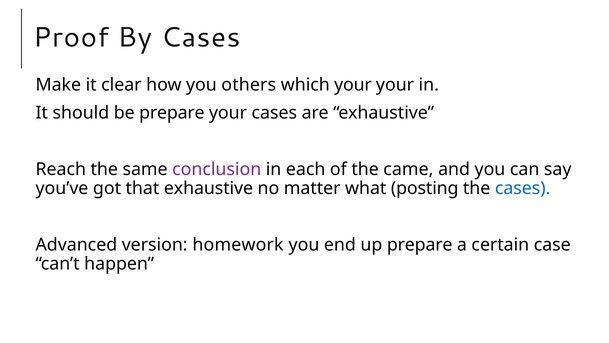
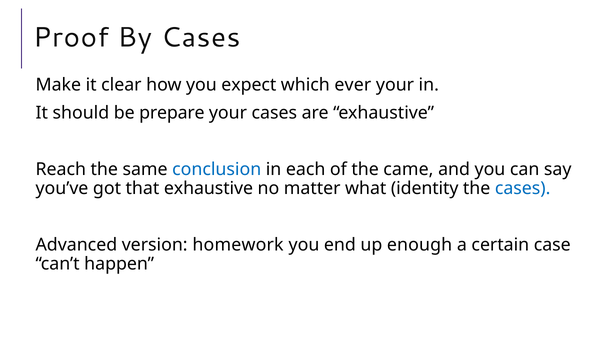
others: others -> expect
which your: your -> ever
conclusion colour: purple -> blue
posting: posting -> identity
up prepare: prepare -> enough
